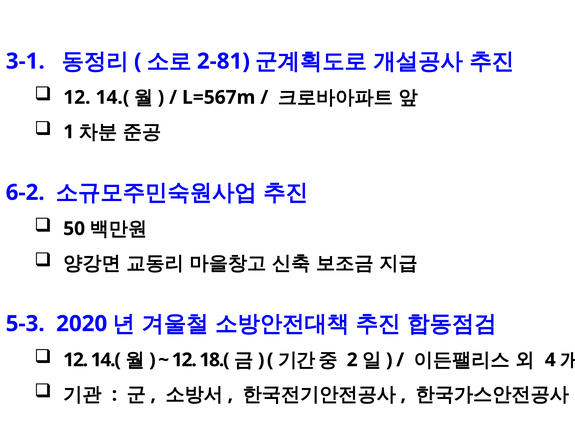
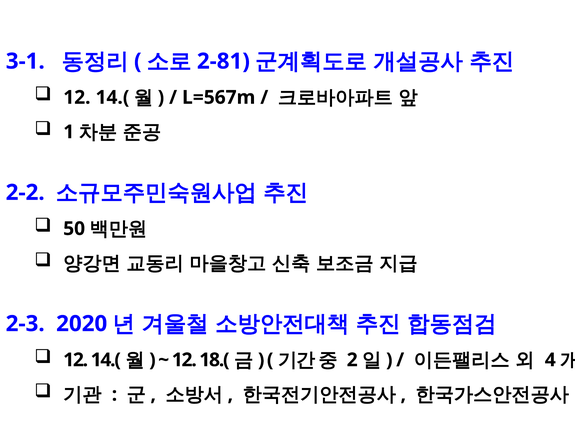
6-2: 6-2 -> 2-2
5-3: 5-3 -> 2-3
